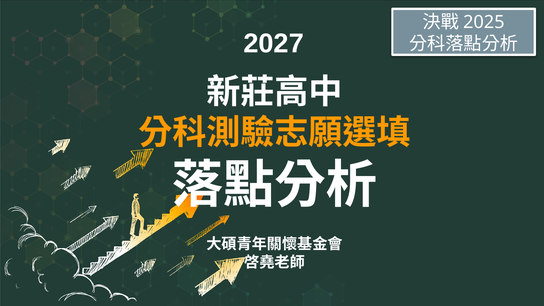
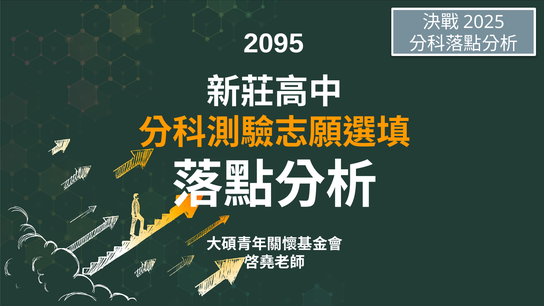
2027: 2027 -> 2095
